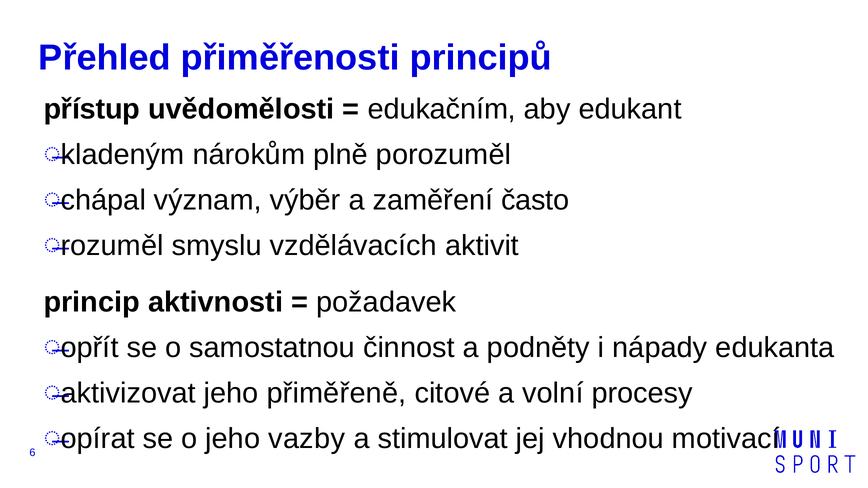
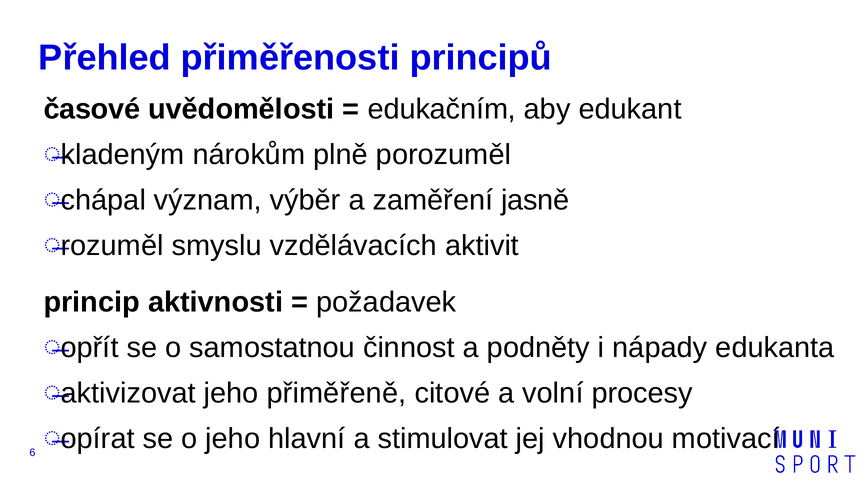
přístup: přístup -> časové
často: často -> jasně
vazby: vazby -> hlavní
